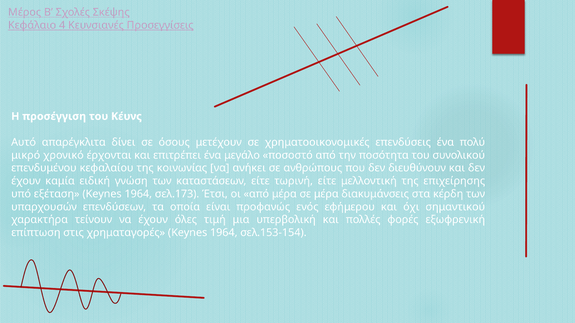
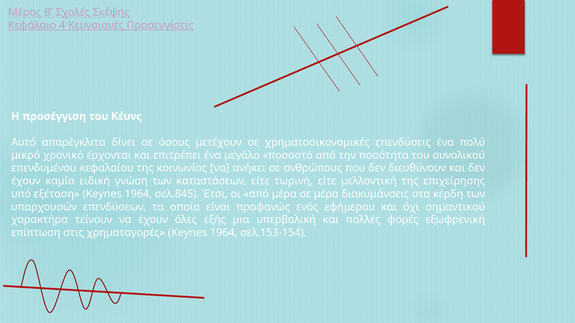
σελ.173: σελ.173 -> σελ.845
τιμή: τιμή -> εξής
